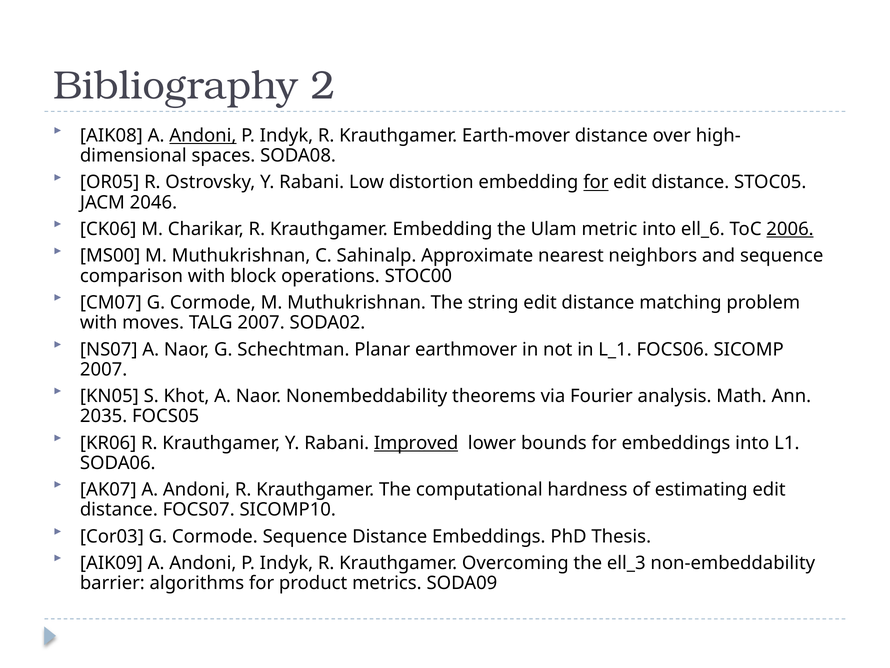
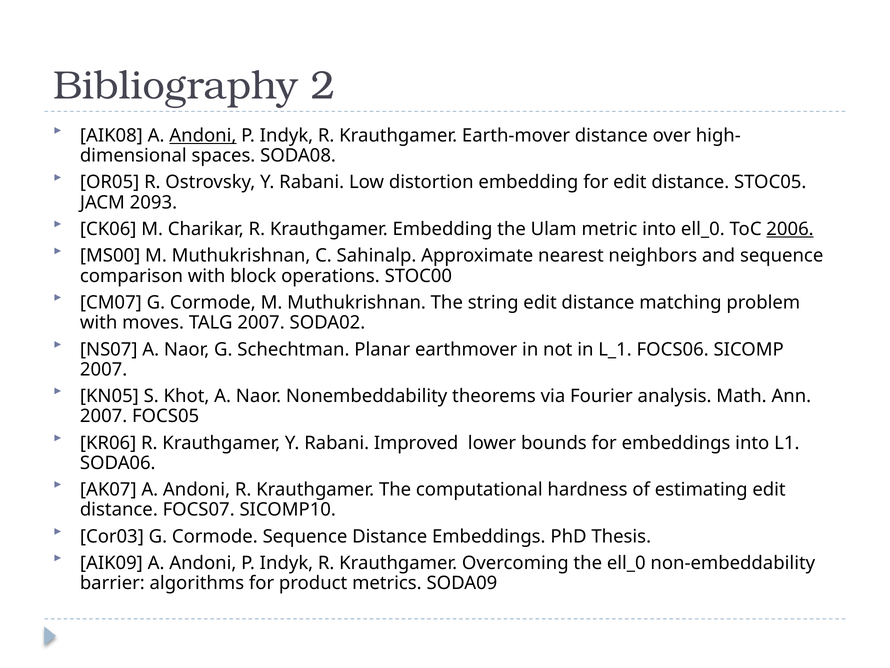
for at (596, 182) underline: present -> none
2046: 2046 -> 2093
into ell_6: ell_6 -> ell_0
2035 at (104, 416): 2035 -> 2007
Improved underline: present -> none
the ell_3: ell_3 -> ell_0
